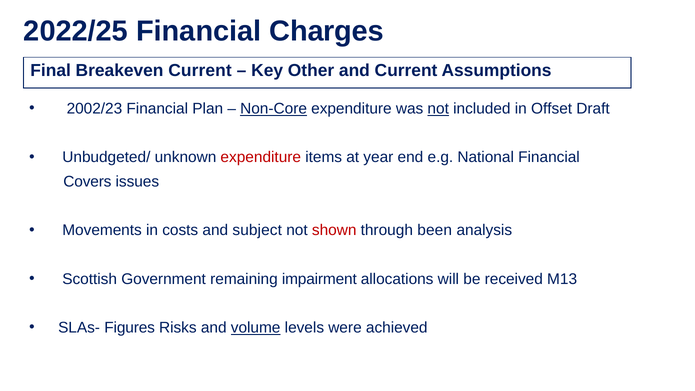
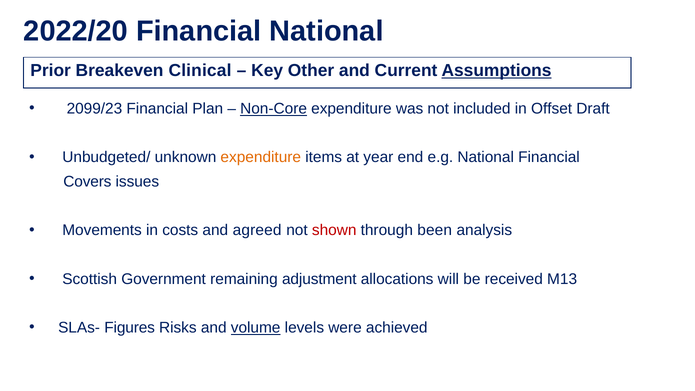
2022/25: 2022/25 -> 2022/20
Financial Charges: Charges -> National
Final: Final -> Prior
Breakeven Current: Current -> Clinical
Assumptions underline: none -> present
2002/23: 2002/23 -> 2099/23
not at (438, 109) underline: present -> none
expenditure at (261, 157) colour: red -> orange
subject: subject -> agreed
impairment: impairment -> adjustment
